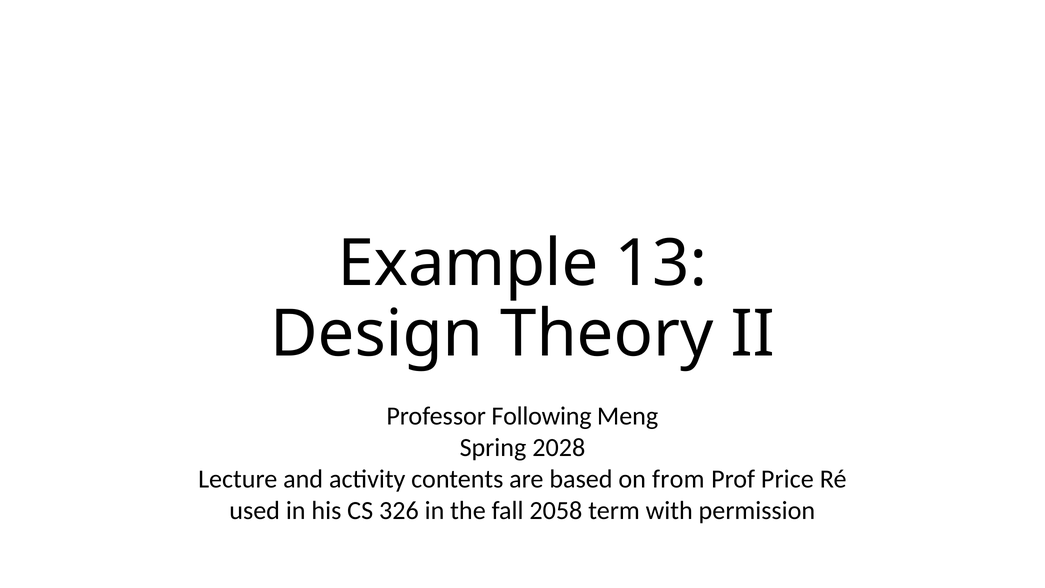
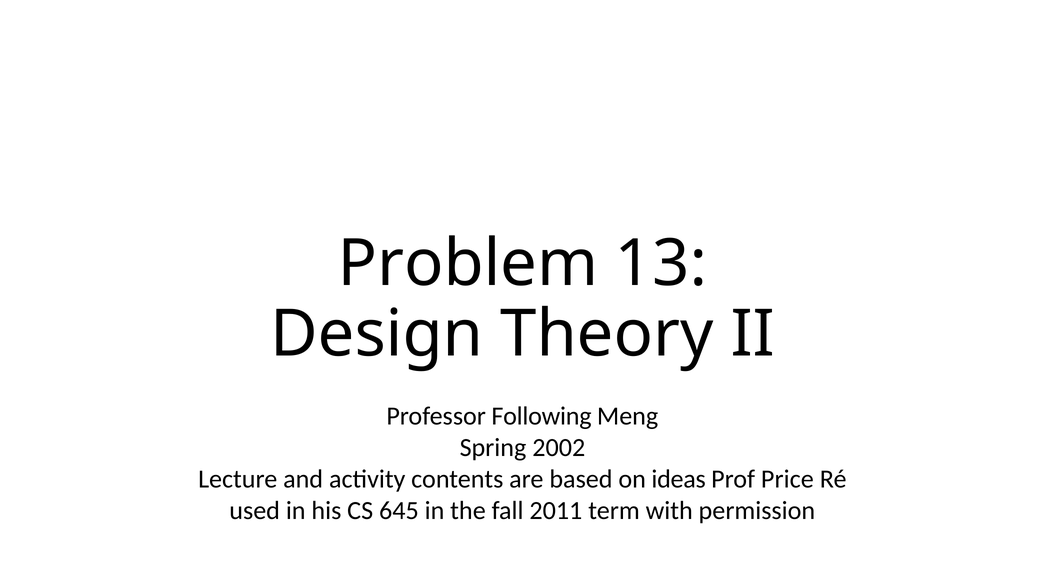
Example: Example -> Problem
2028: 2028 -> 2002
from: from -> ideas
326: 326 -> 645
2058: 2058 -> 2011
